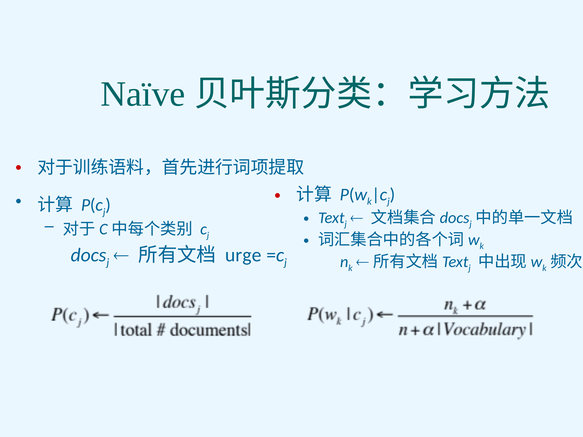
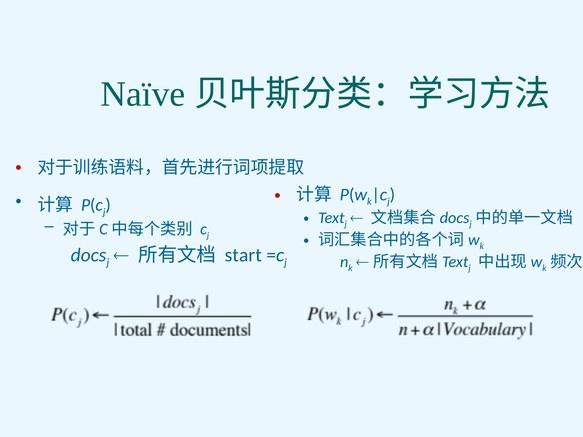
urge: urge -> start
